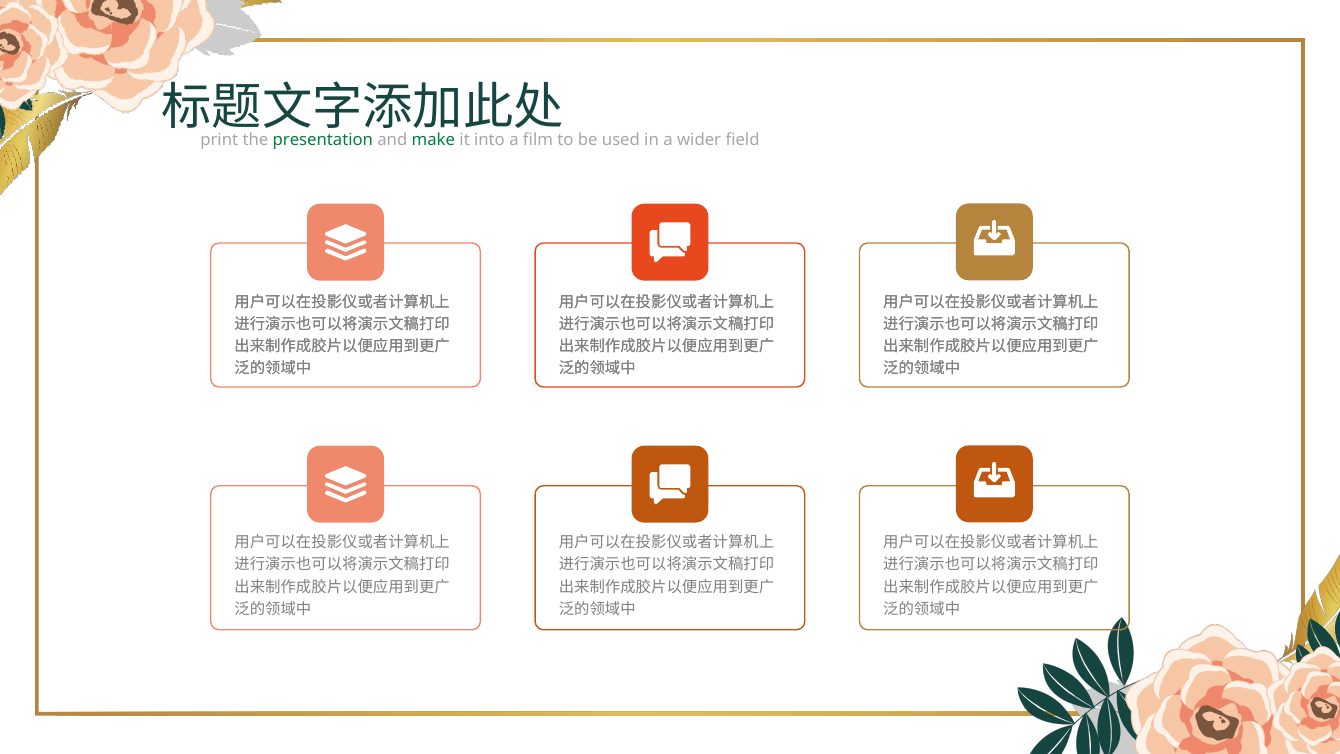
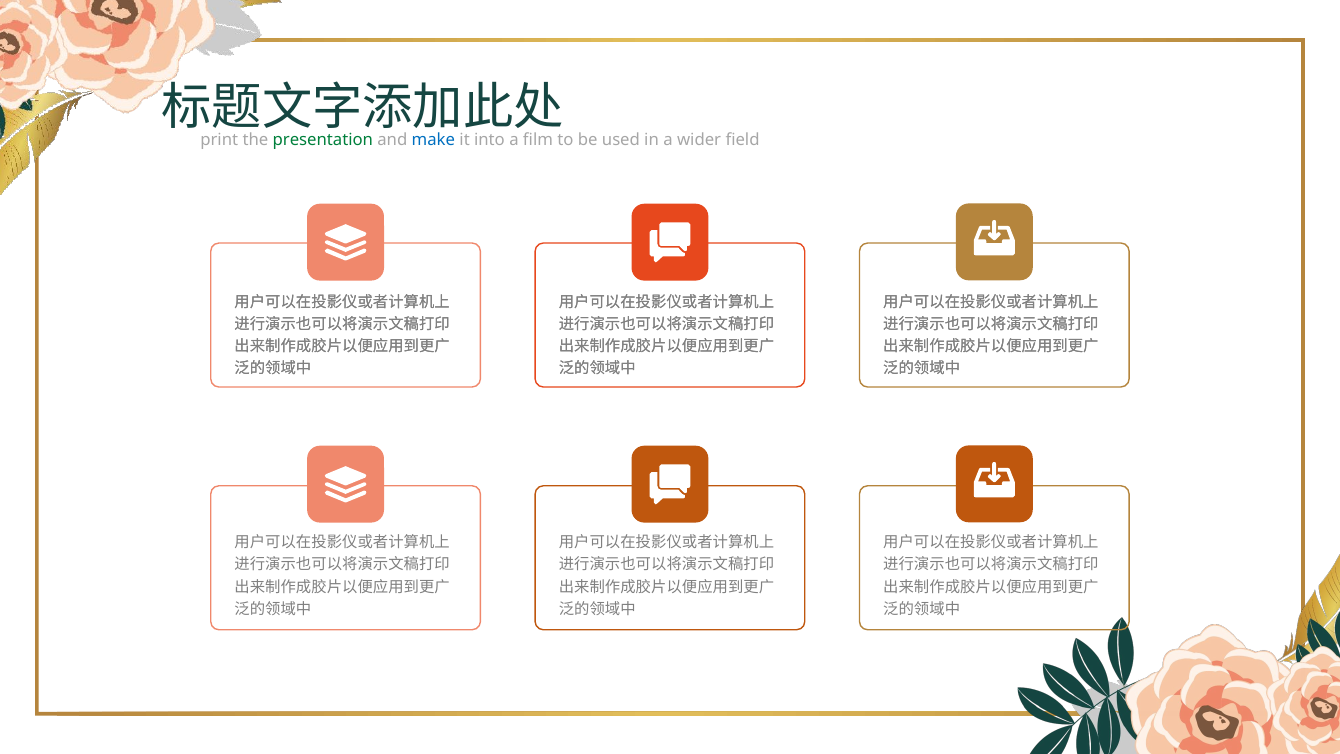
make colour: green -> blue
